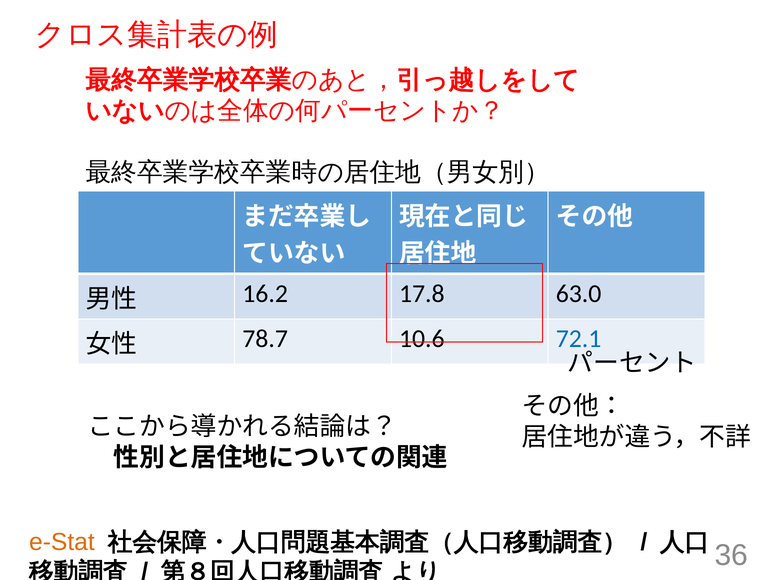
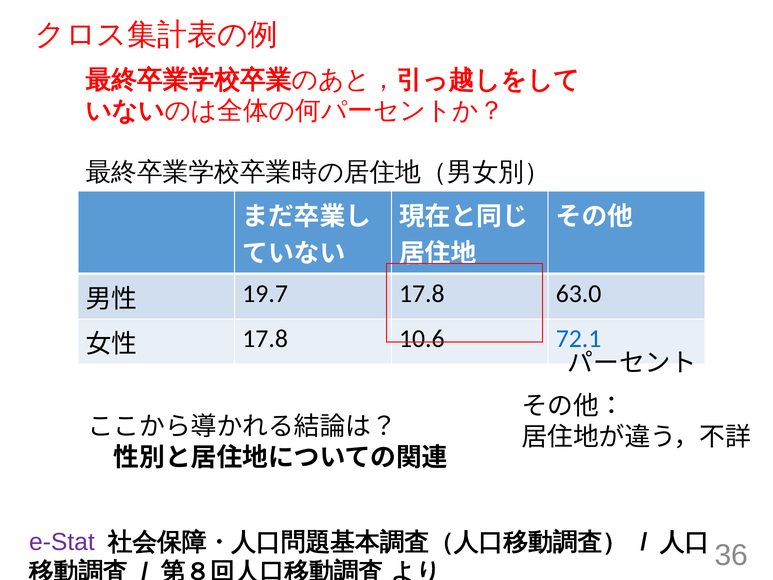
16.2: 16.2 -> 19.7
78.7 at (265, 339): 78.7 -> 17.8
e-Stat colour: orange -> purple
